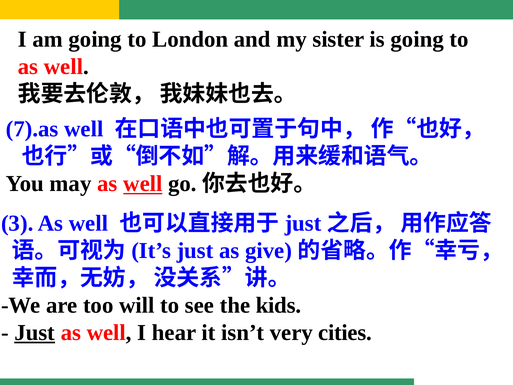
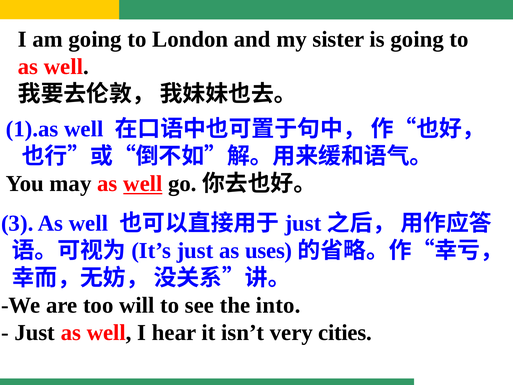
7).as: 7).as -> 1).as
give: give -> uses
kids: kids -> into
Just at (35, 332) underline: present -> none
